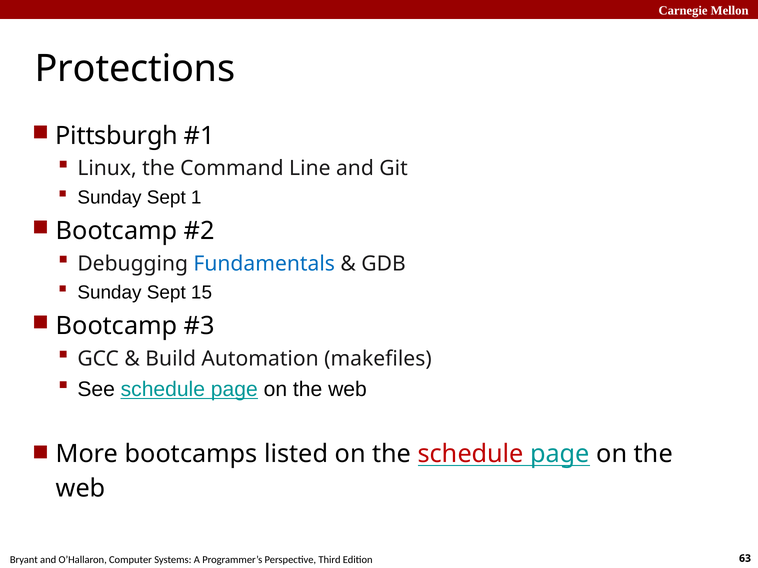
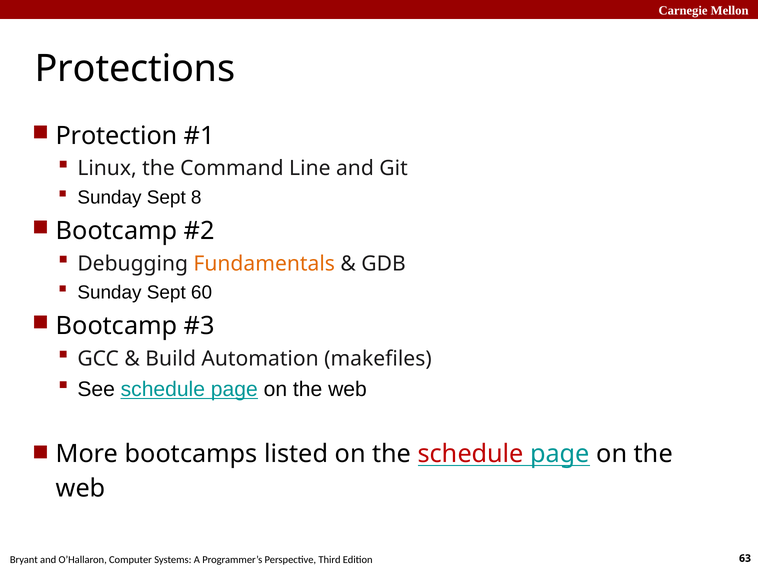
Pittsburgh: Pittsburgh -> Protection
1: 1 -> 8
Fundamentals colour: blue -> orange
15: 15 -> 60
